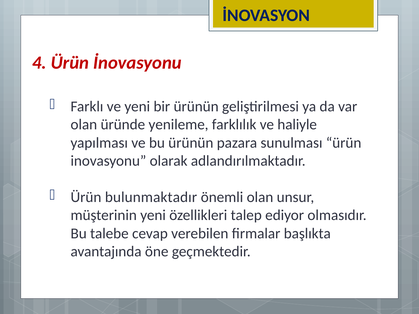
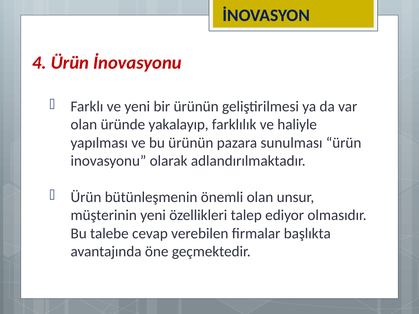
yenileme: yenileme -> yakalayıp
bulunmaktadır: bulunmaktadır -> bütünleşmenin
